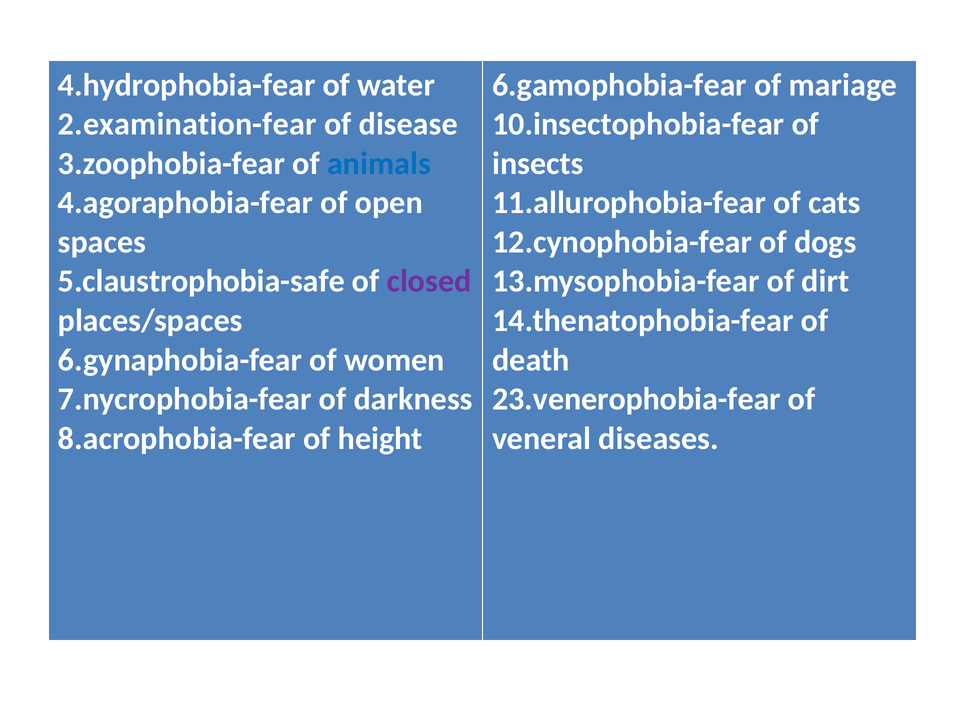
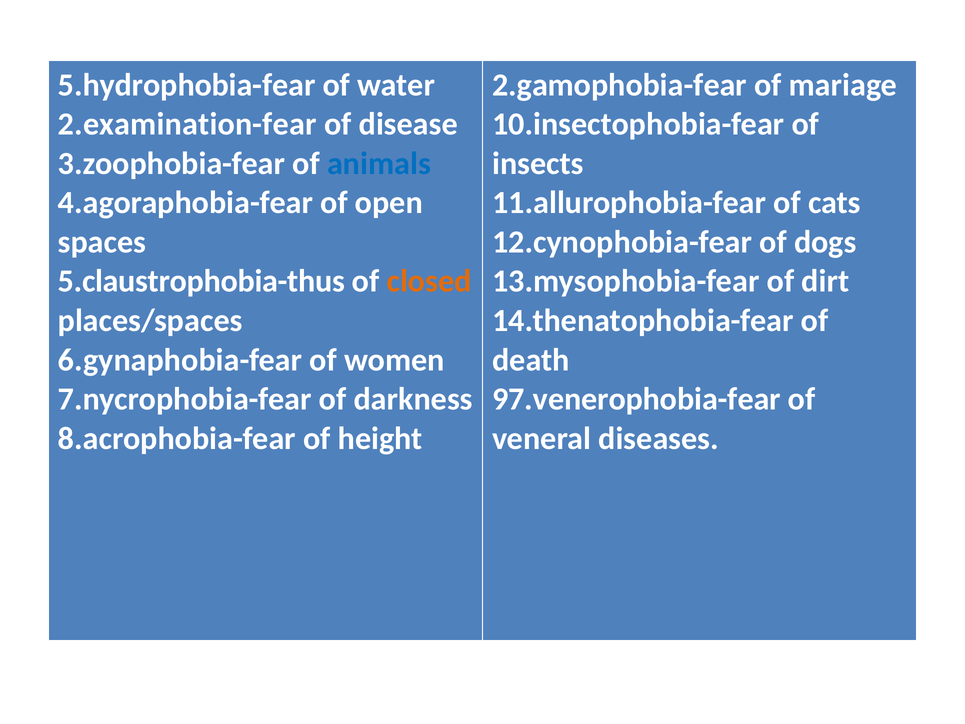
4.hydrophobia-fear: 4.hydrophobia-fear -> 5.hydrophobia-fear
6.gamophobia-fear: 6.gamophobia-fear -> 2.gamophobia-fear
5.claustrophobia-safe: 5.claustrophobia-safe -> 5.claustrophobia-thus
closed colour: purple -> orange
23.venerophobia-fear: 23.venerophobia-fear -> 97.venerophobia-fear
